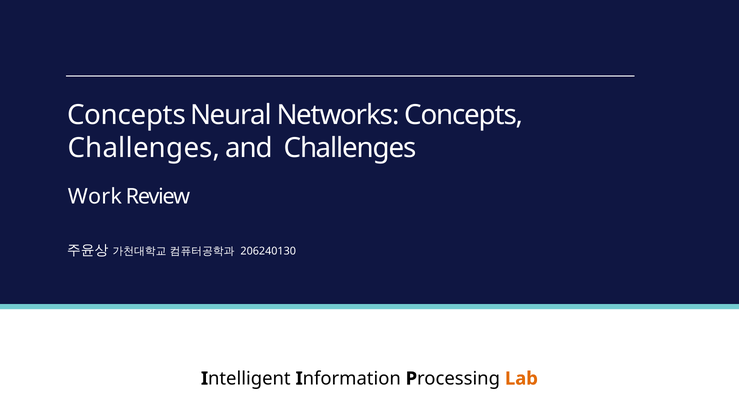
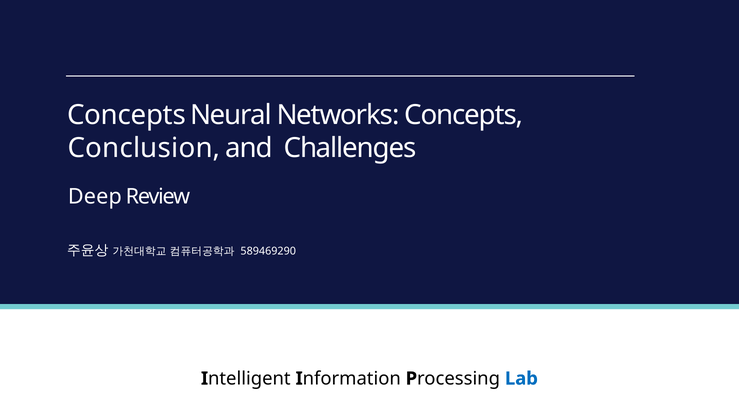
Challenges at (144, 148): Challenges -> Conclusion
Work: Work -> Deep
206240130: 206240130 -> 589469290
Lab colour: orange -> blue
